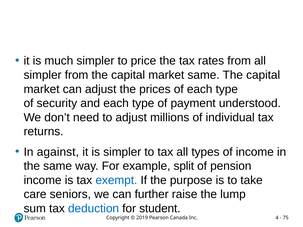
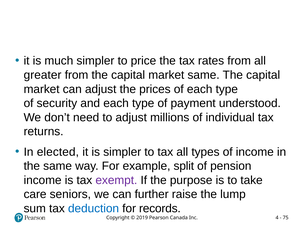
simpler at (43, 75): simpler -> greater
against: against -> elected
exempt colour: blue -> purple
student: student -> records
